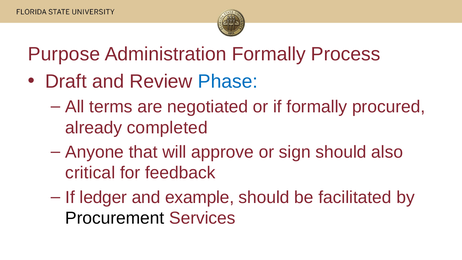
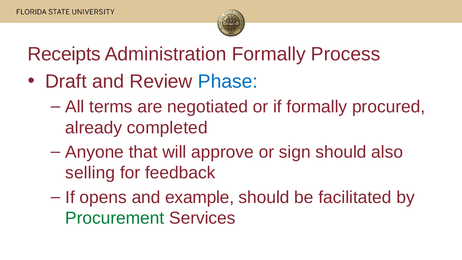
Purpose: Purpose -> Receipts
critical: critical -> selling
ledger: ledger -> opens
Procurement colour: black -> green
